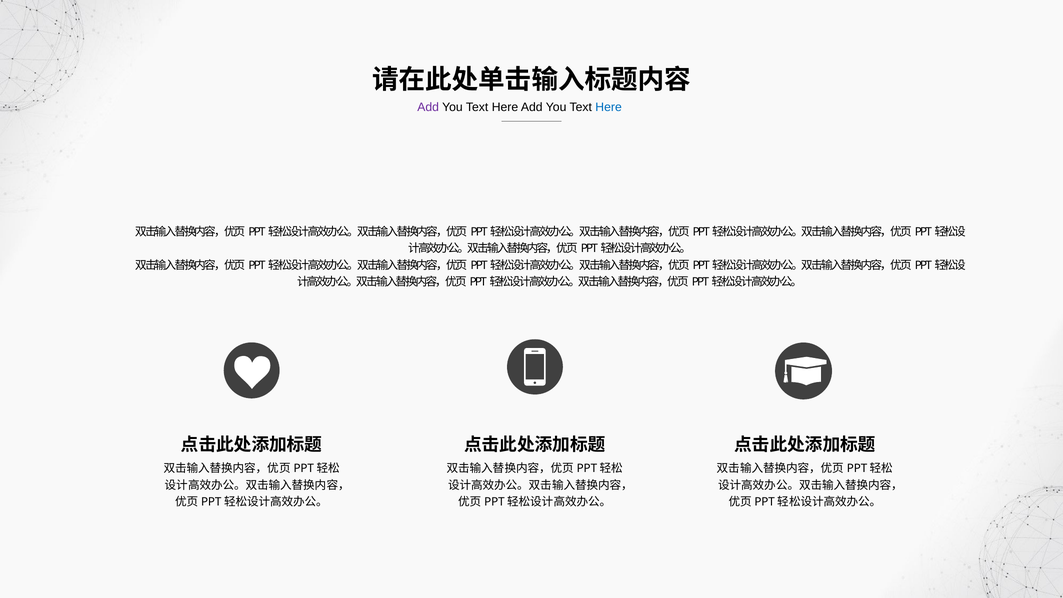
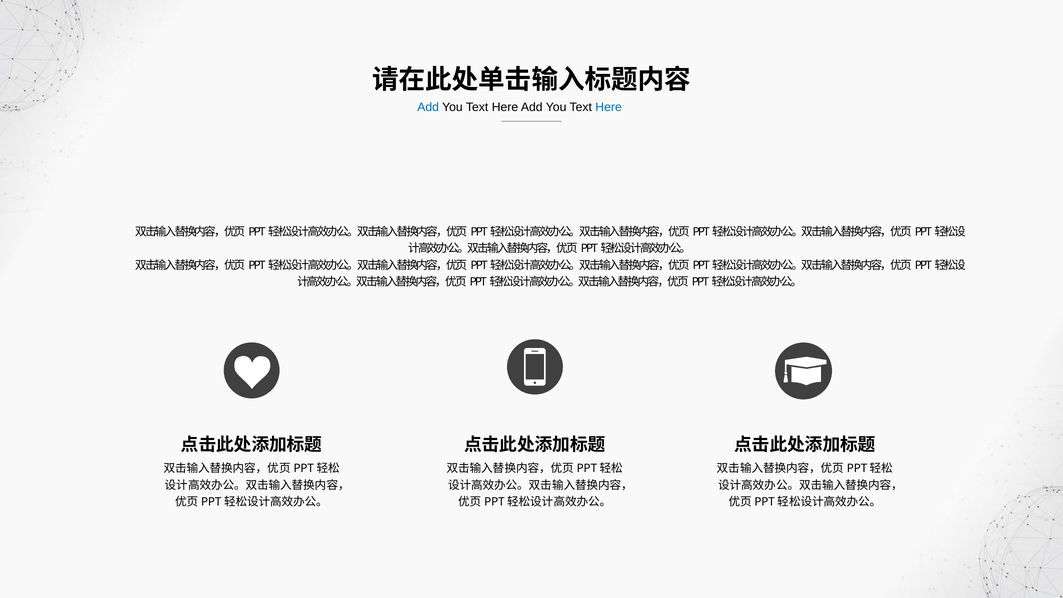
Add at (428, 107) colour: purple -> blue
